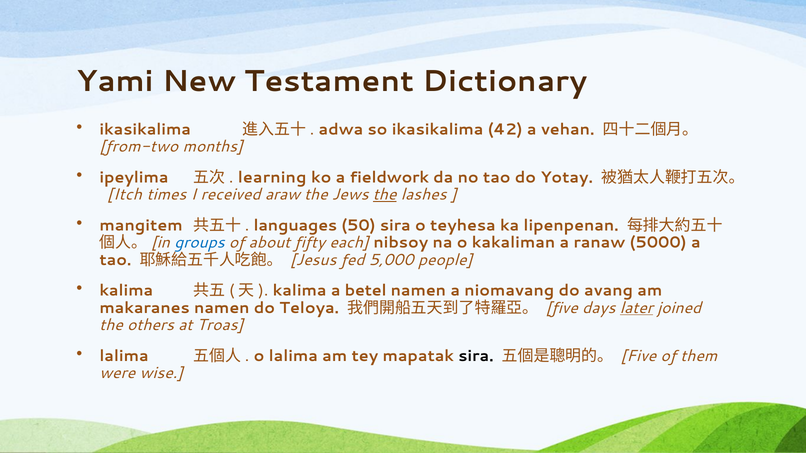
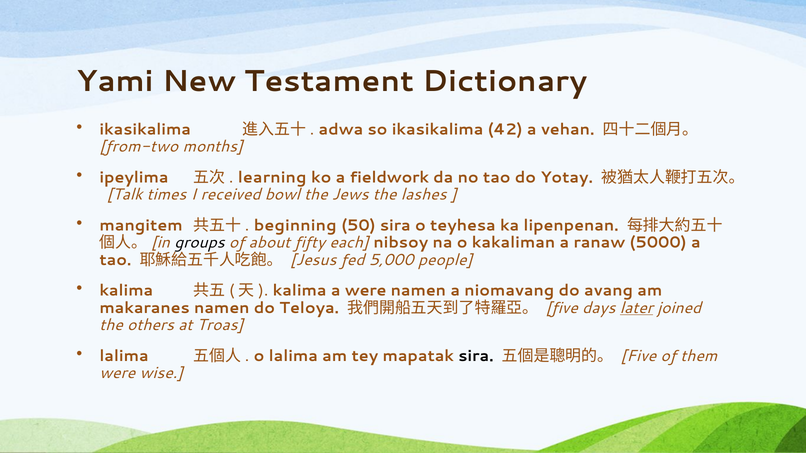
Itch: Itch -> Talk
araw: araw -> bowl
the at (385, 195) underline: present -> none
languages: languages -> beginning
groups colour: blue -> black
a betel: betel -> were
